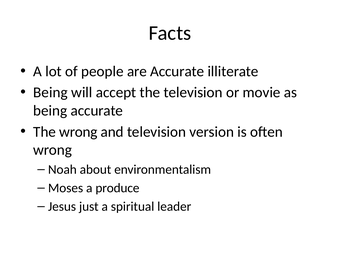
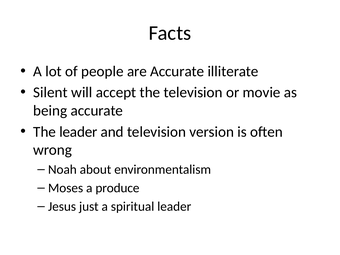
Being at (50, 92): Being -> Silent
The wrong: wrong -> leader
